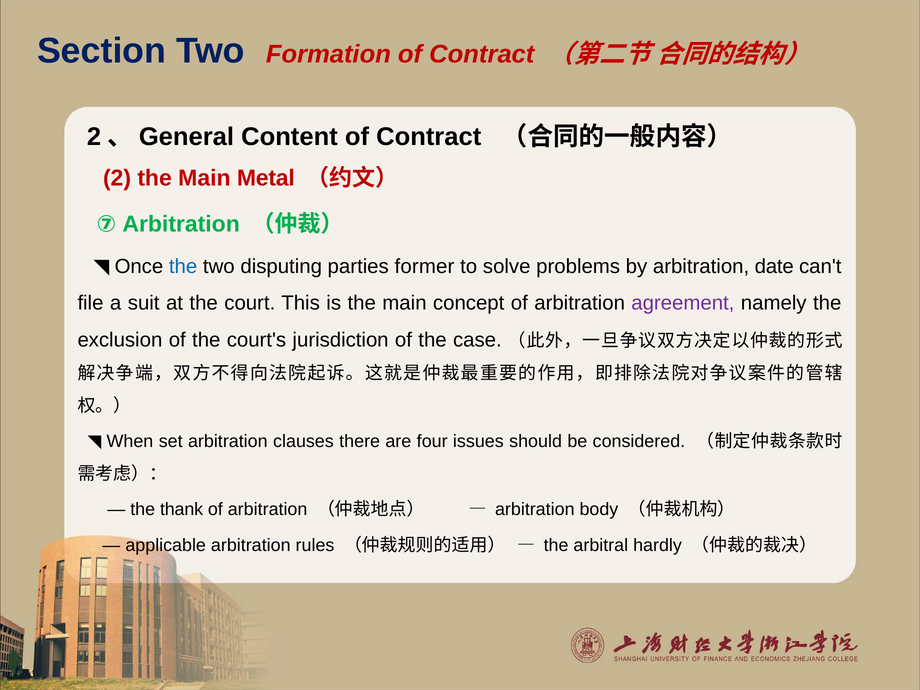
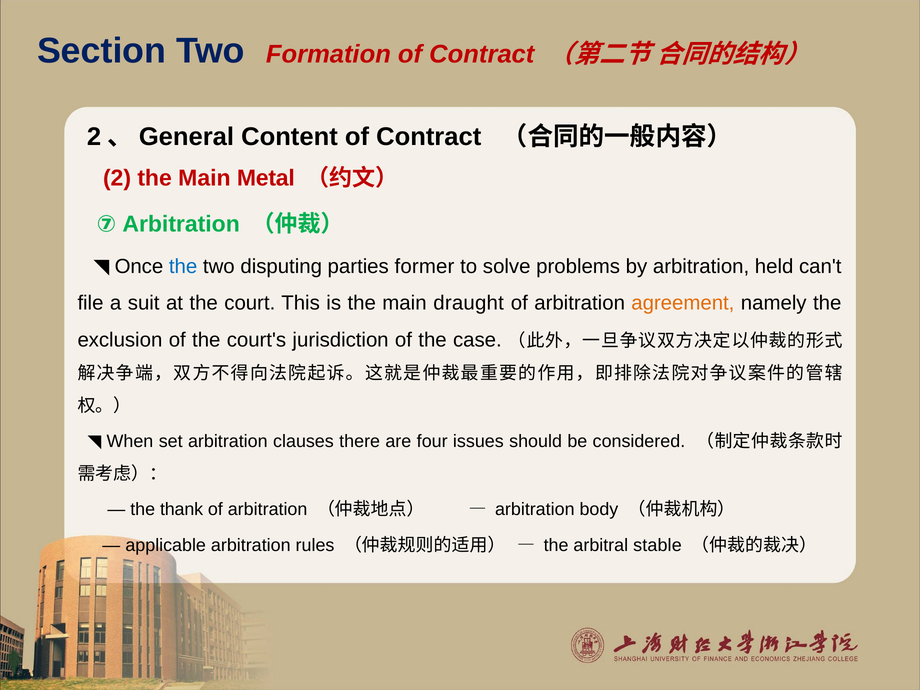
date: date -> held
concept: concept -> draught
agreement colour: purple -> orange
hardly: hardly -> stable
